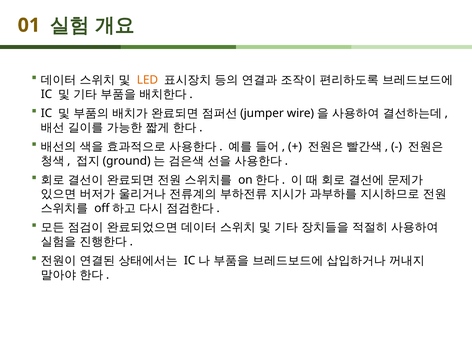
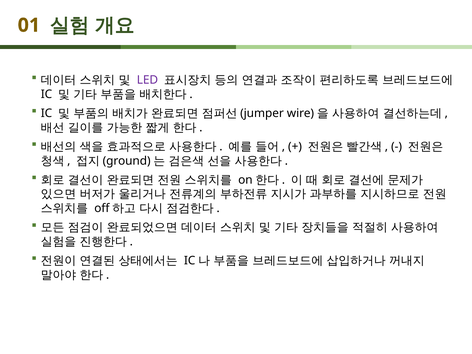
LED colour: orange -> purple
